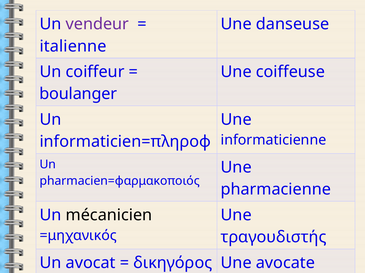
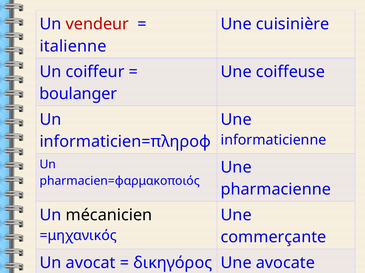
vendeur colour: purple -> red
danseuse: danseuse -> cuisinière
τραγουδιστής at (274, 238): τραγουδιστής -> commerçante
